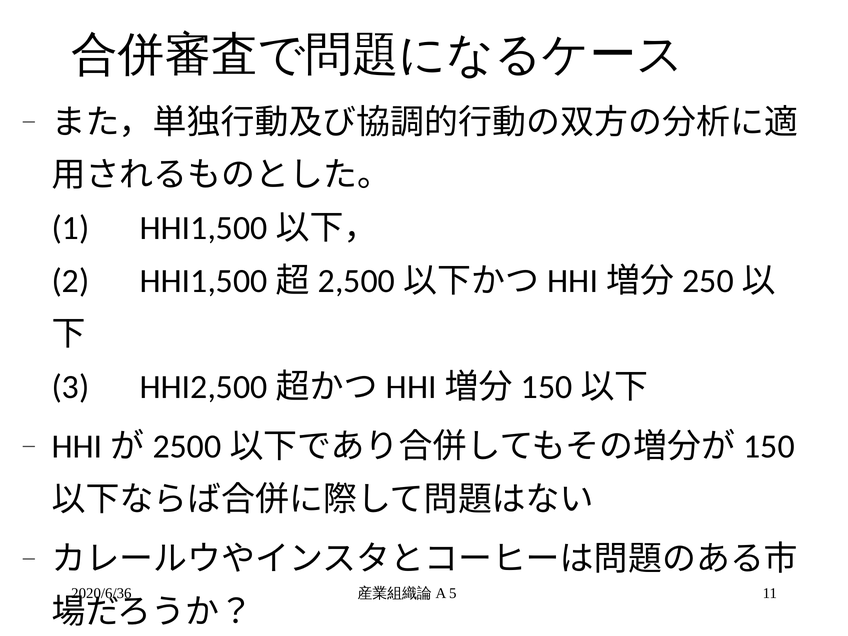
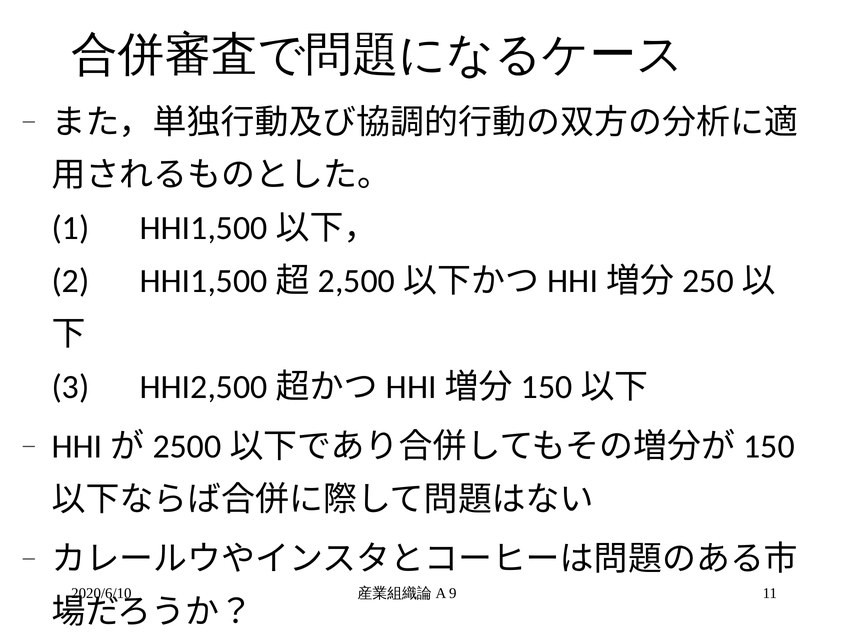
2020/6/36: 2020/6/36 -> 2020/6/10
5: 5 -> 9
